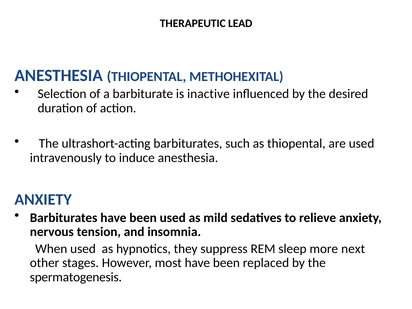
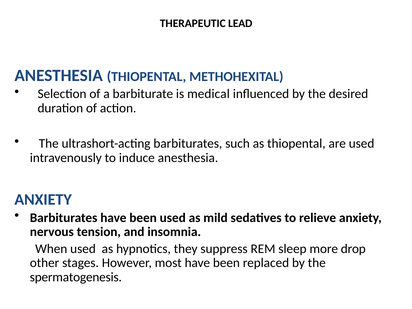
inactive: inactive -> medical
next: next -> drop
